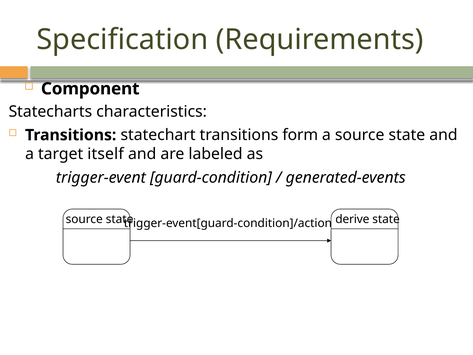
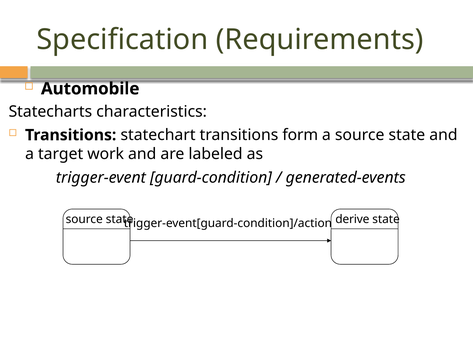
Component: Component -> Automobile
itself: itself -> work
